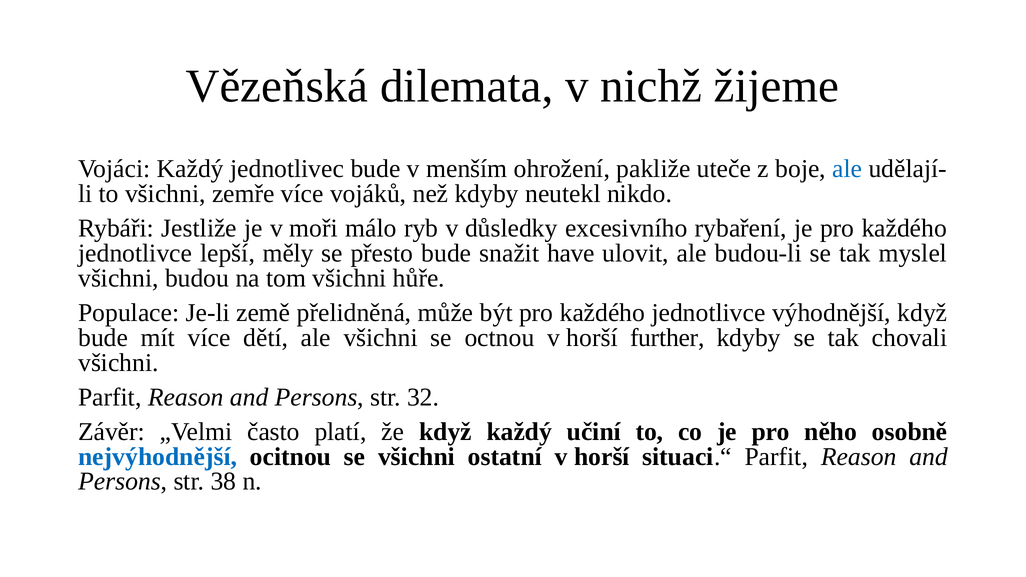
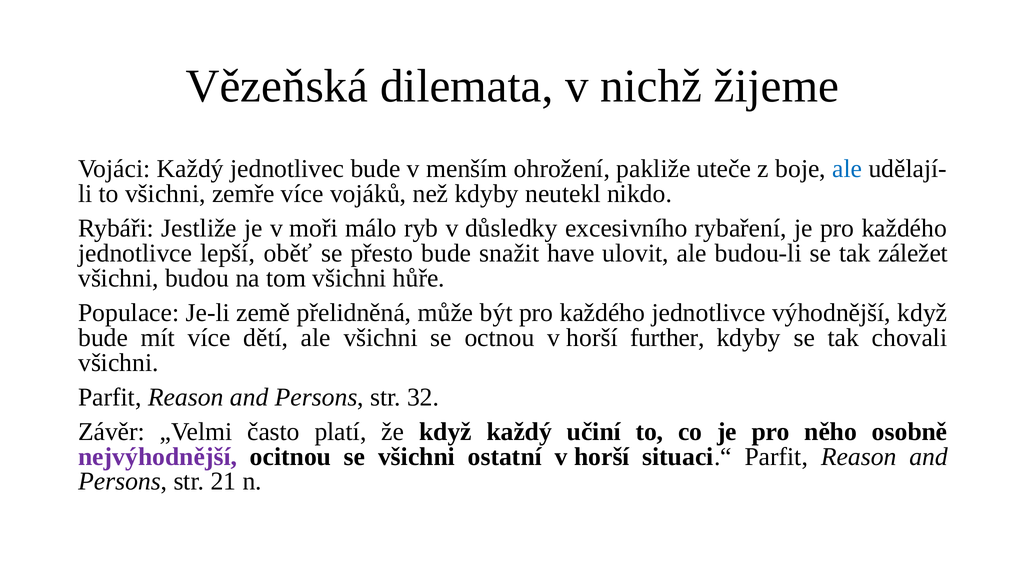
měly: měly -> oběť
myslel: myslel -> záležet
nejvýhodnější colour: blue -> purple
38: 38 -> 21
